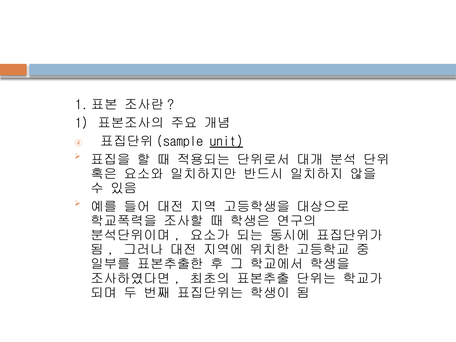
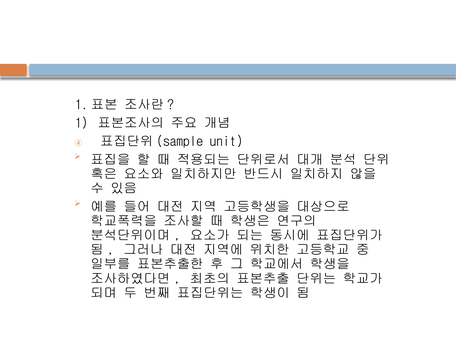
unit underline: present -> none
